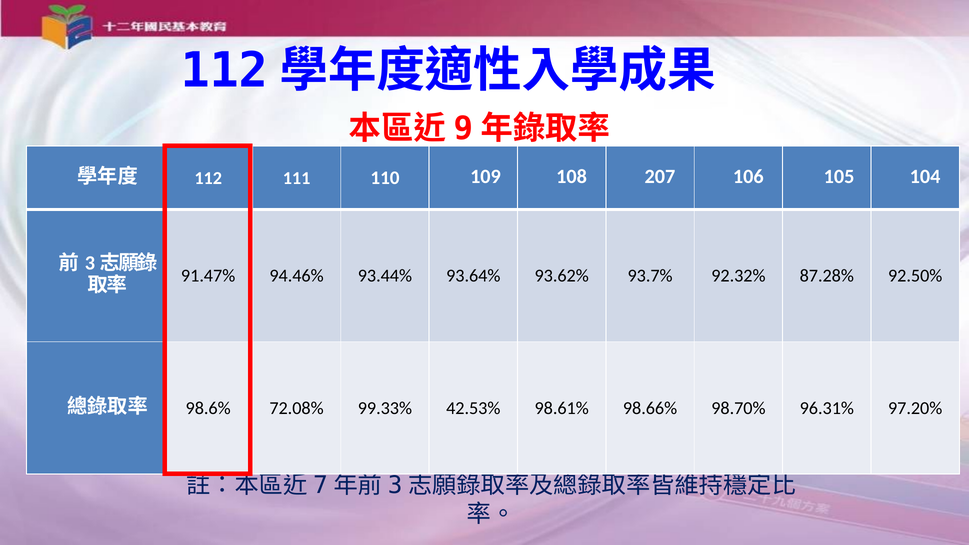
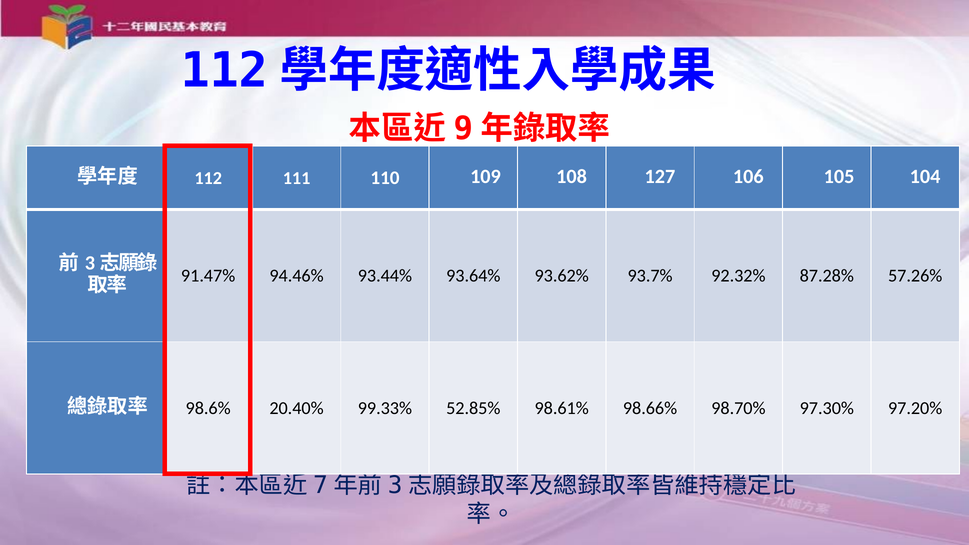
207: 207 -> 127
92.50%: 92.50% -> 57.26%
72.08%: 72.08% -> 20.40%
42.53%: 42.53% -> 52.85%
96.31%: 96.31% -> 97.30%
